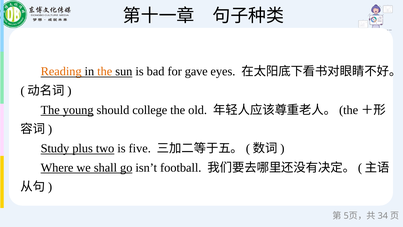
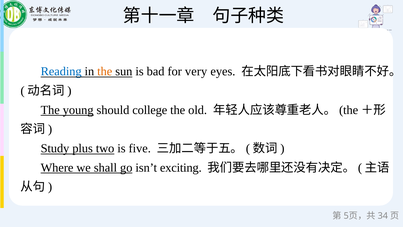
Reading colour: orange -> blue
gave: gave -> very
football: football -> exciting
